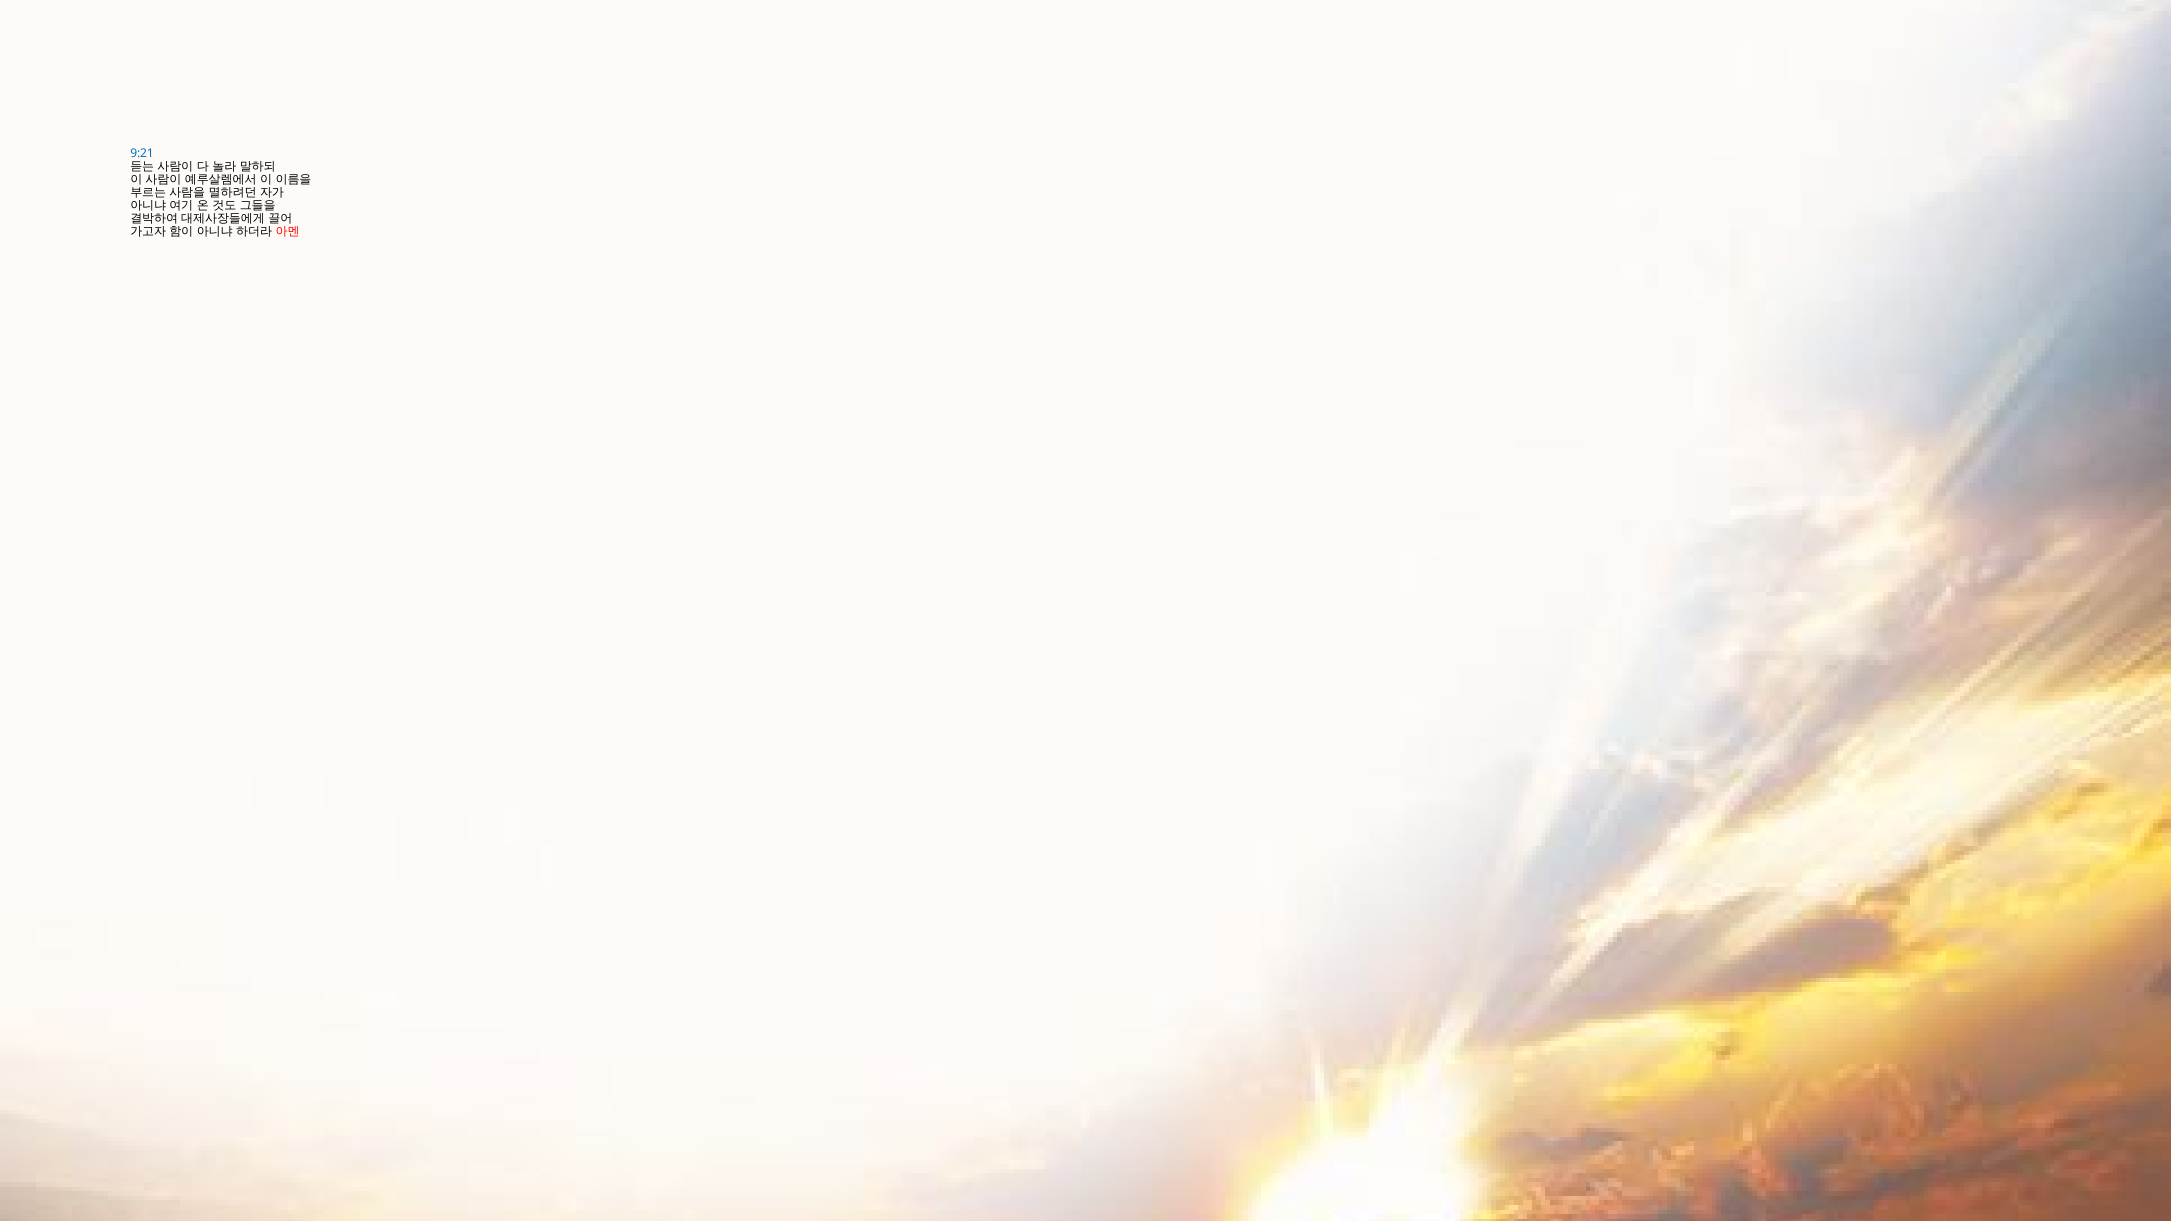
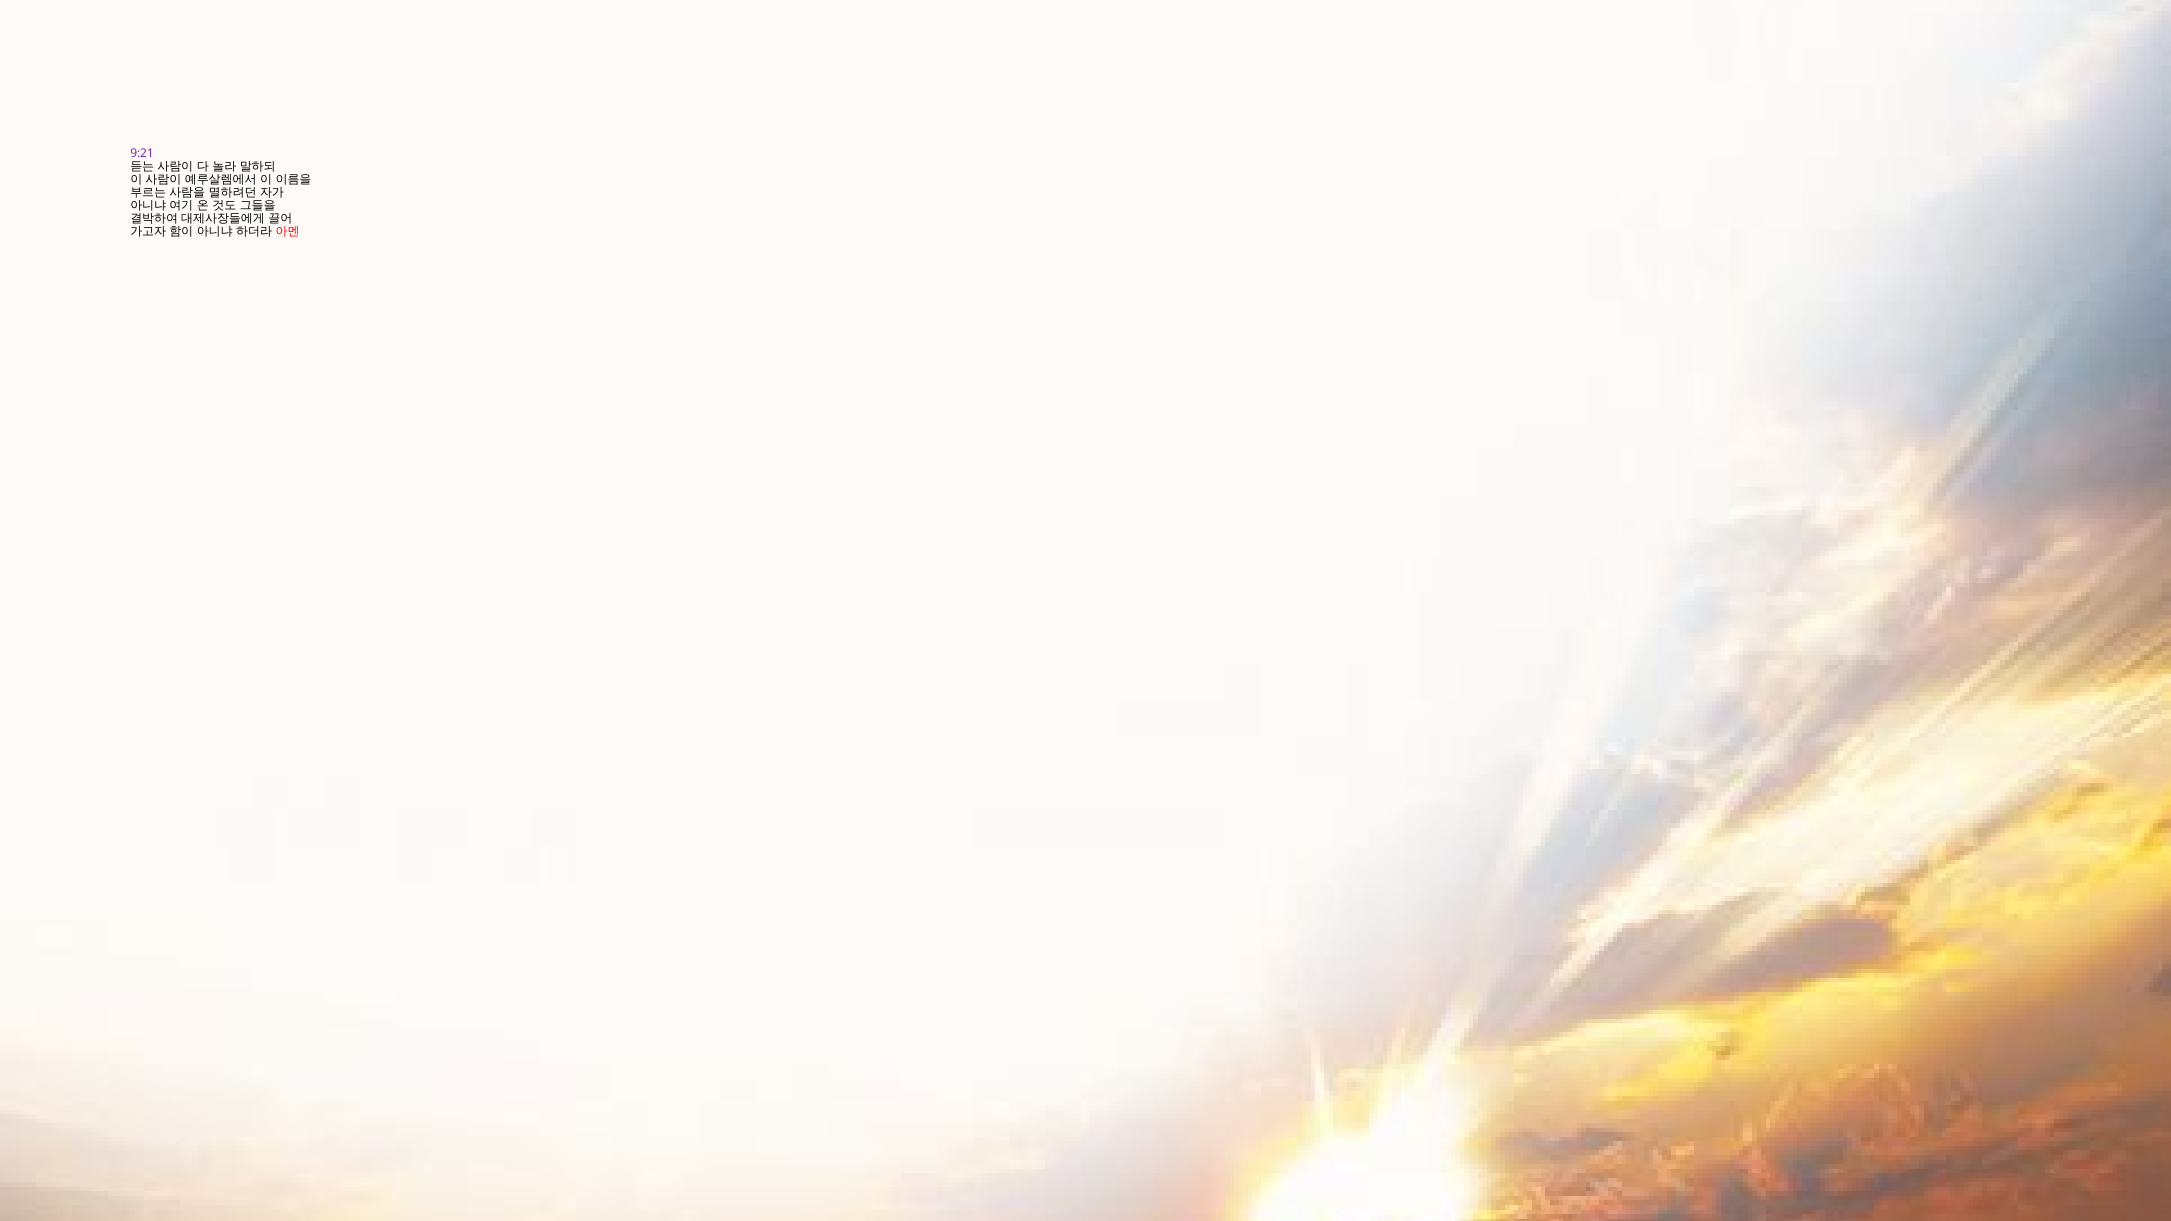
9:21 colour: blue -> purple
